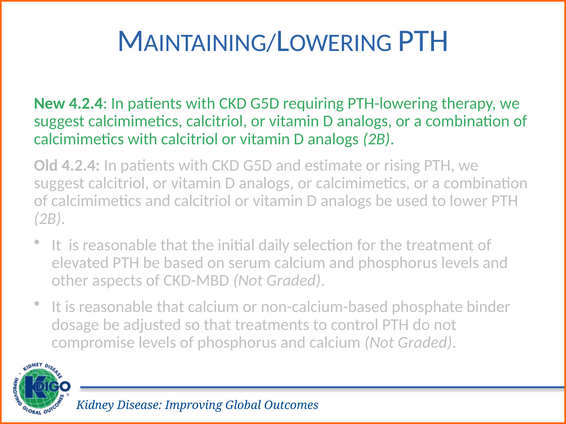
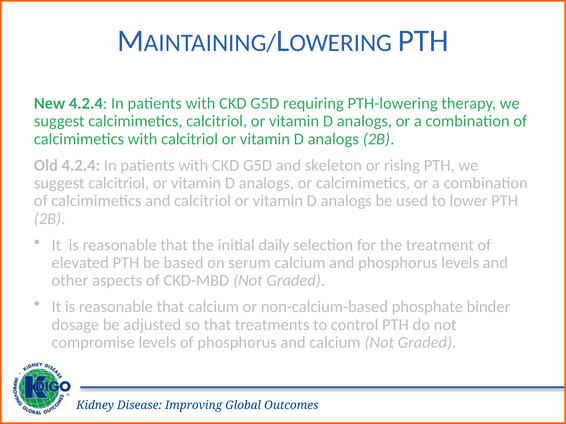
estimate: estimate -> skeleton
